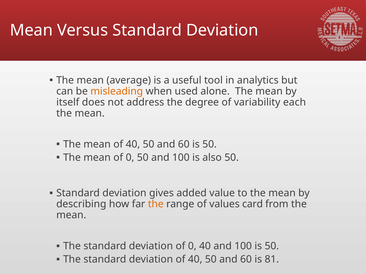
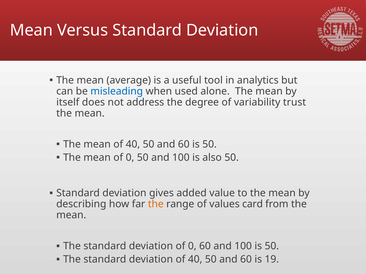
misleading colour: orange -> blue
each: each -> trust
0 40: 40 -> 60
81: 81 -> 19
